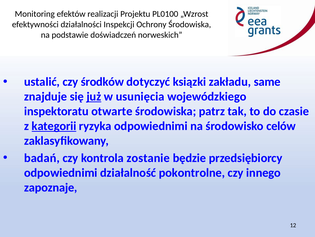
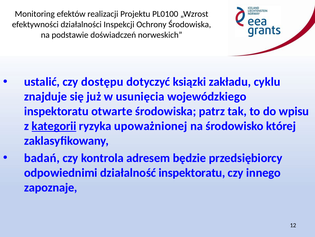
środków: środków -> dostępu
same: same -> cyklu
już underline: present -> none
czasie: czasie -> wpisu
ryzyka odpowiednimi: odpowiednimi -> upoważnionej
celów: celów -> której
zostanie: zostanie -> adresem
działalność pokontrolne: pokontrolne -> inspektoratu
